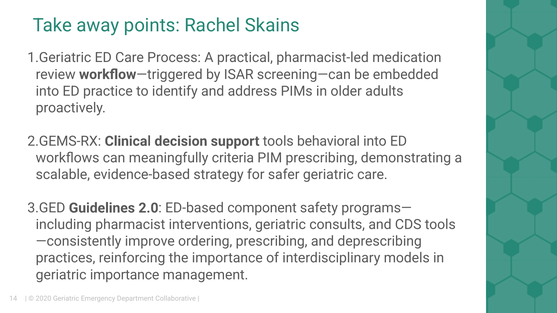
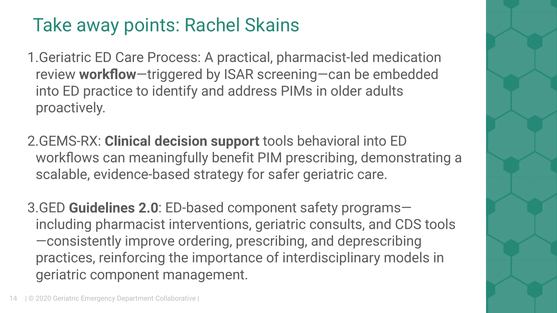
criteria: criteria -> benefit
geriatric importance: importance -> component
